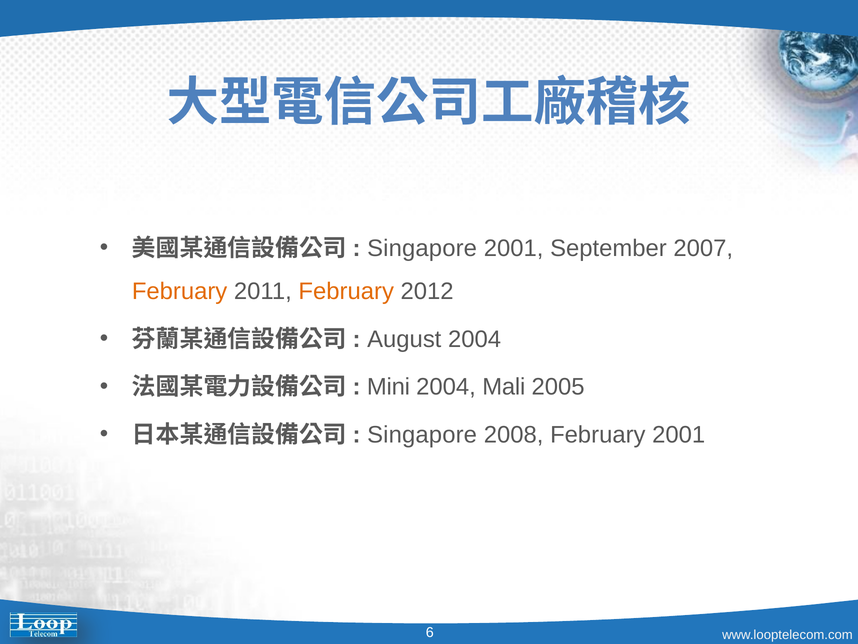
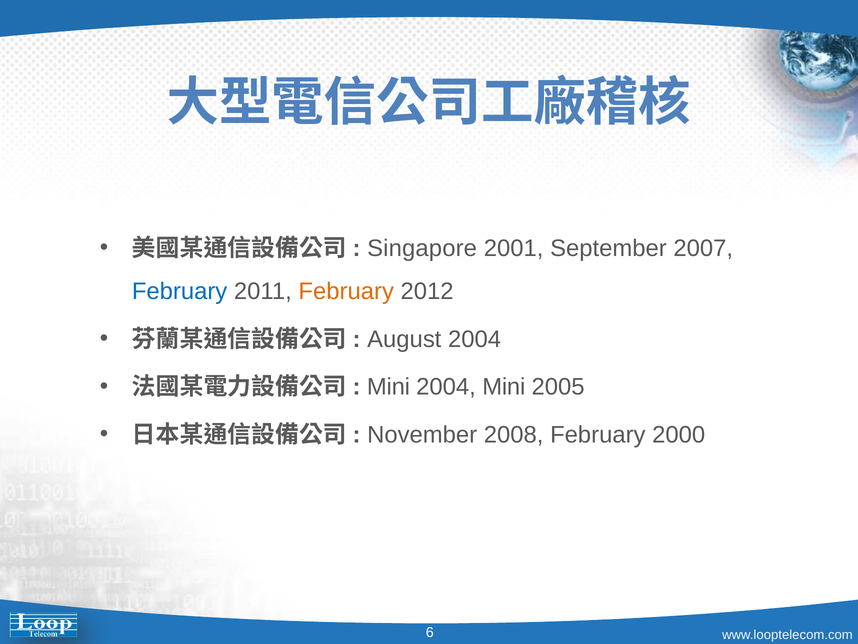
February at (180, 291) colour: orange -> blue
2004 Mali: Mali -> Mini
Singapore at (422, 434): Singapore -> November
February 2001: 2001 -> 2000
